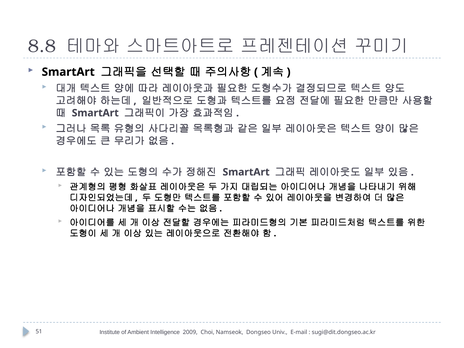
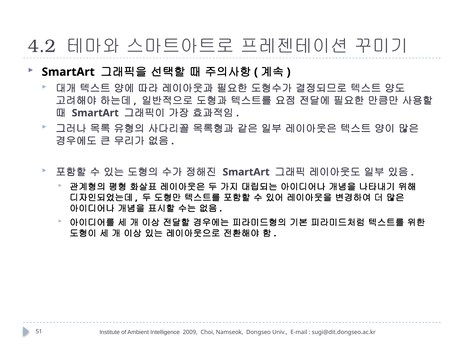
8.8: 8.8 -> 4.2
